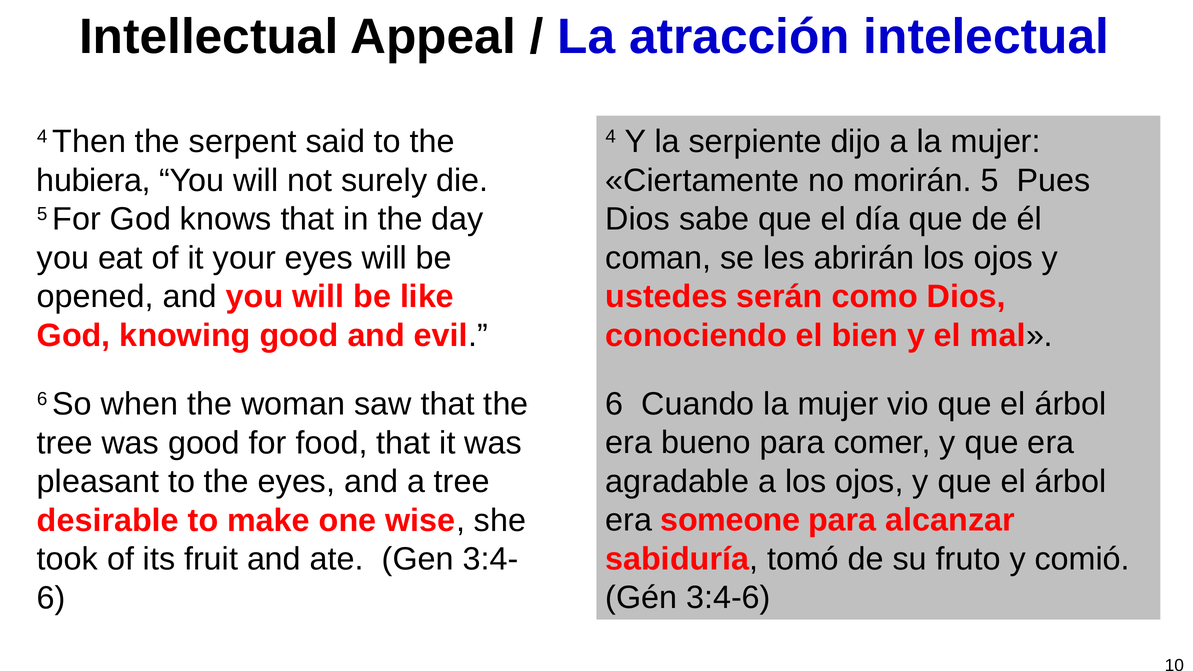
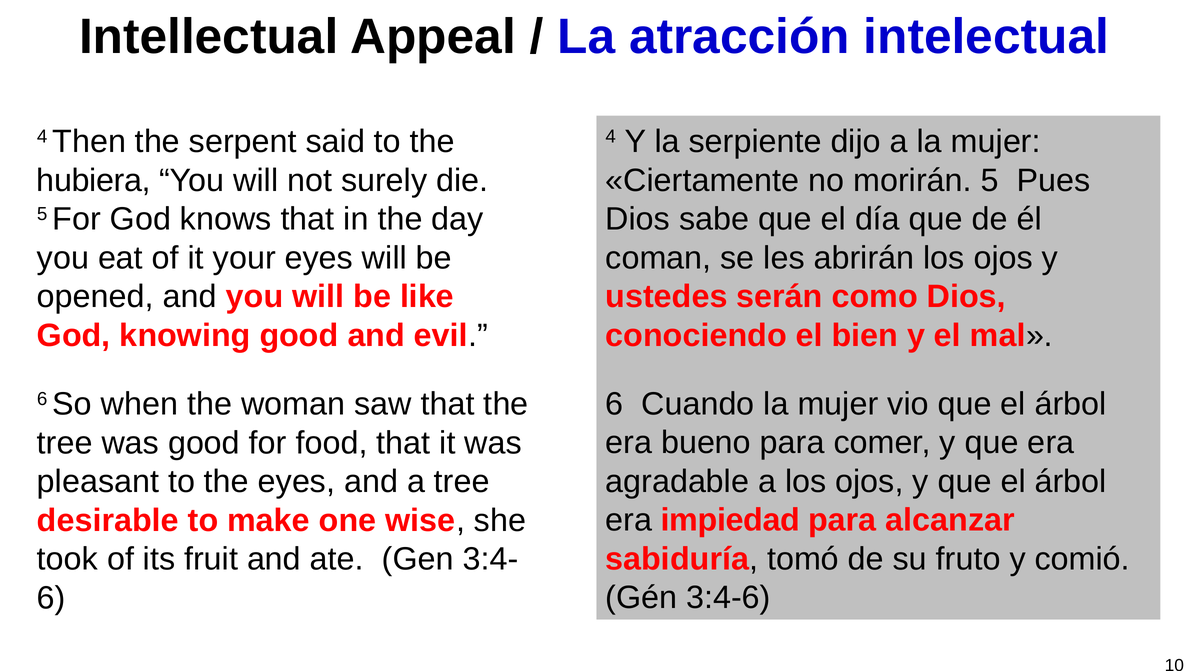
someone: someone -> impiedad
